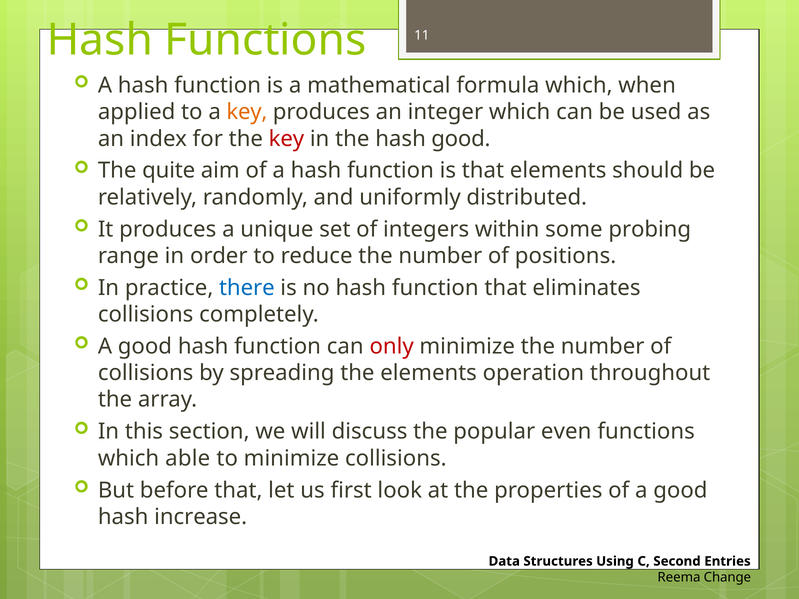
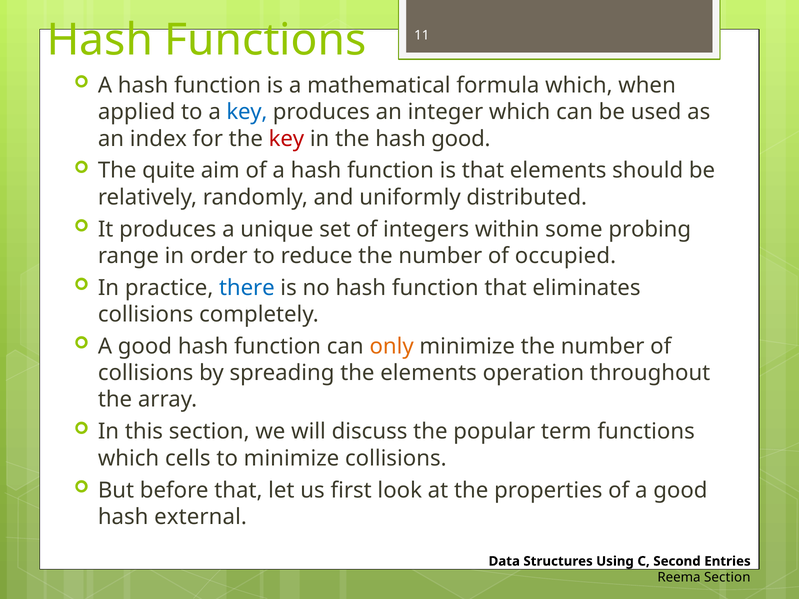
key at (247, 112) colour: orange -> blue
positions: positions -> occupied
only colour: red -> orange
even: even -> term
able: able -> cells
increase: increase -> external
Reema Change: Change -> Section
